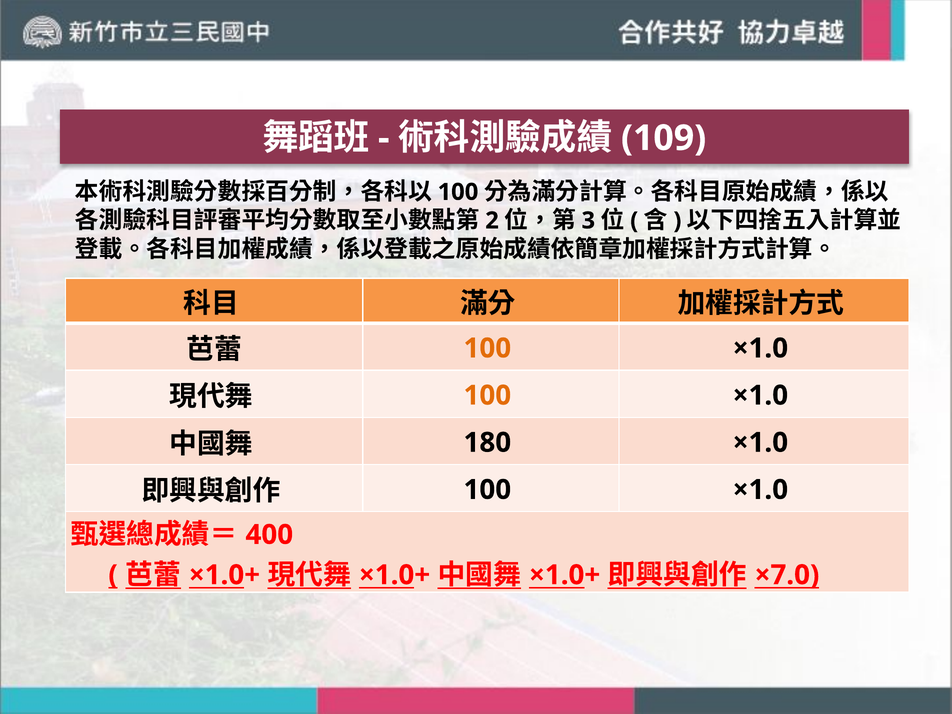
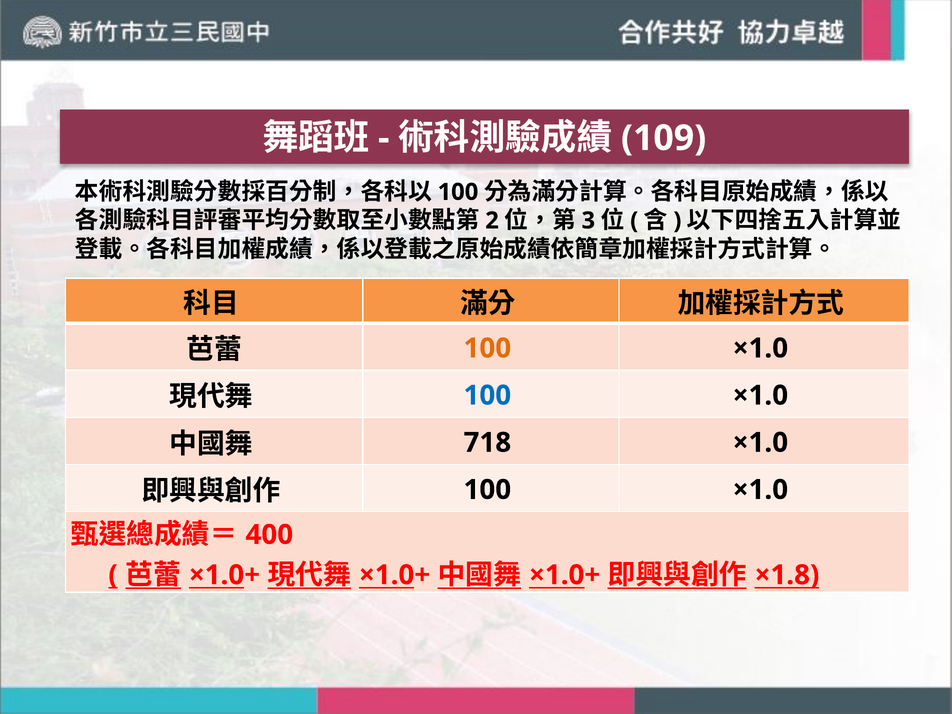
100 at (487, 395) colour: orange -> blue
180: 180 -> 718
×7.0: ×7.0 -> ×1.8
